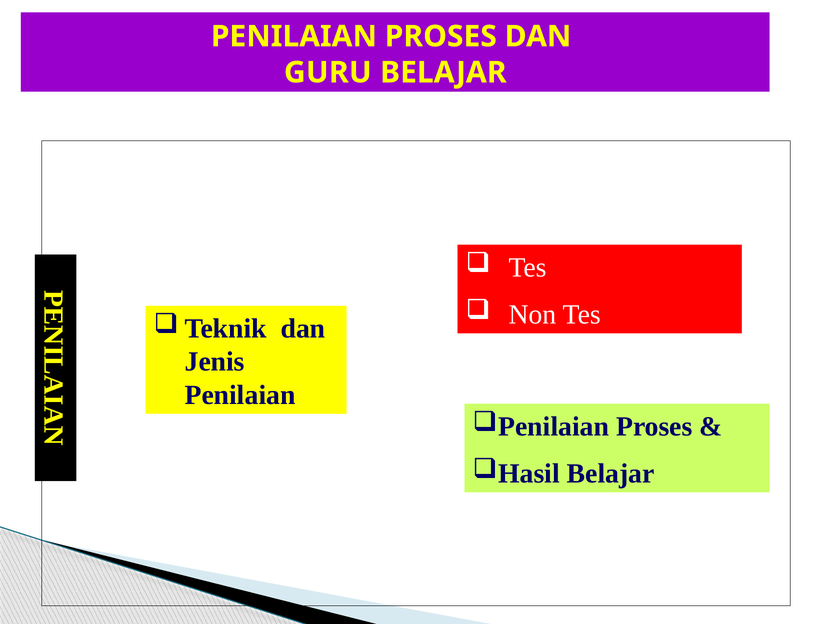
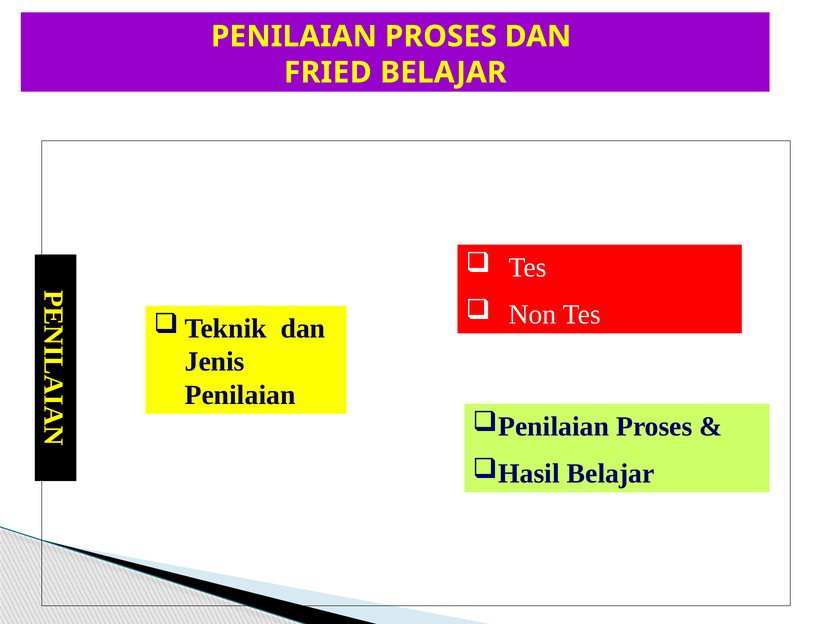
GURU: GURU -> FRIED
